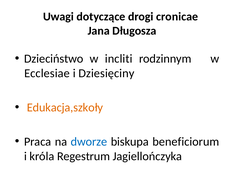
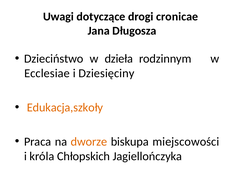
incliti: incliti -> dzieła
dworze colour: blue -> orange
beneficiorum: beneficiorum -> miejscowości
Regestrum: Regestrum -> Chłopskich
